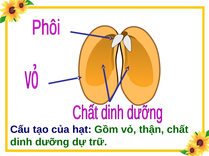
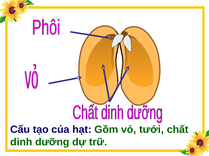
thận: thận -> tưới
